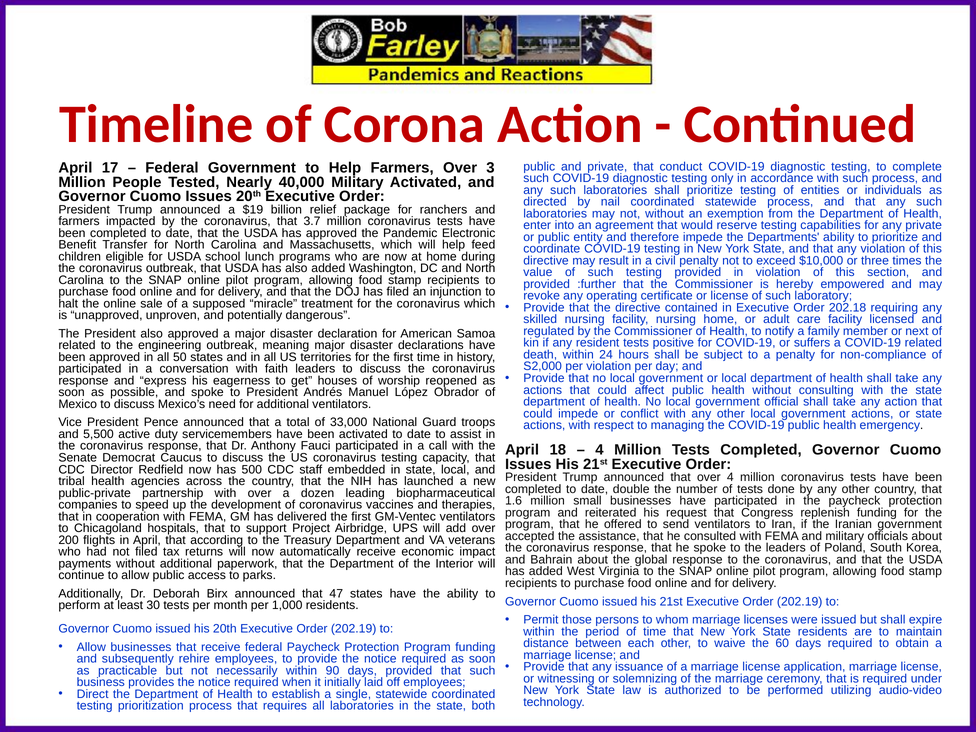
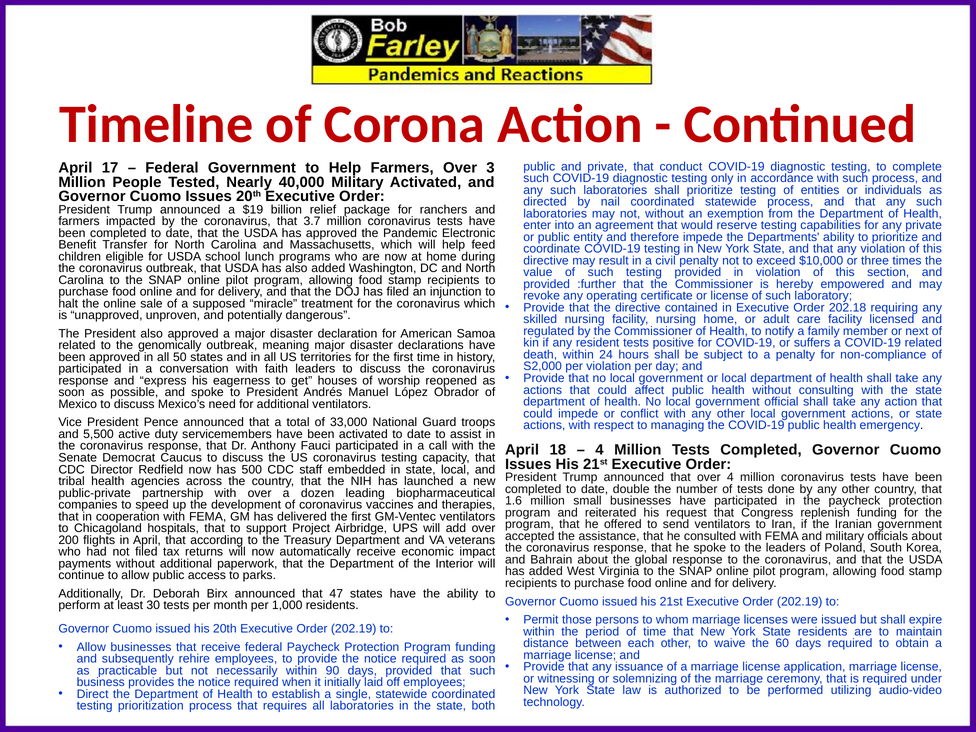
engineering: engineering -> genomically
